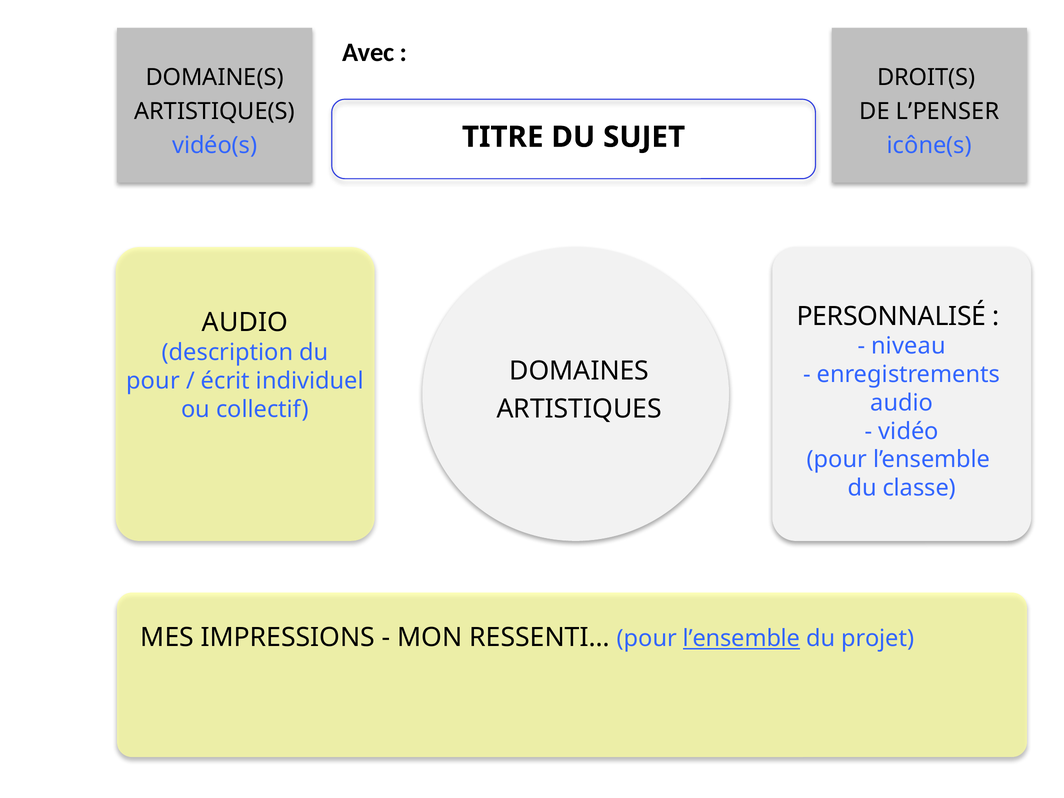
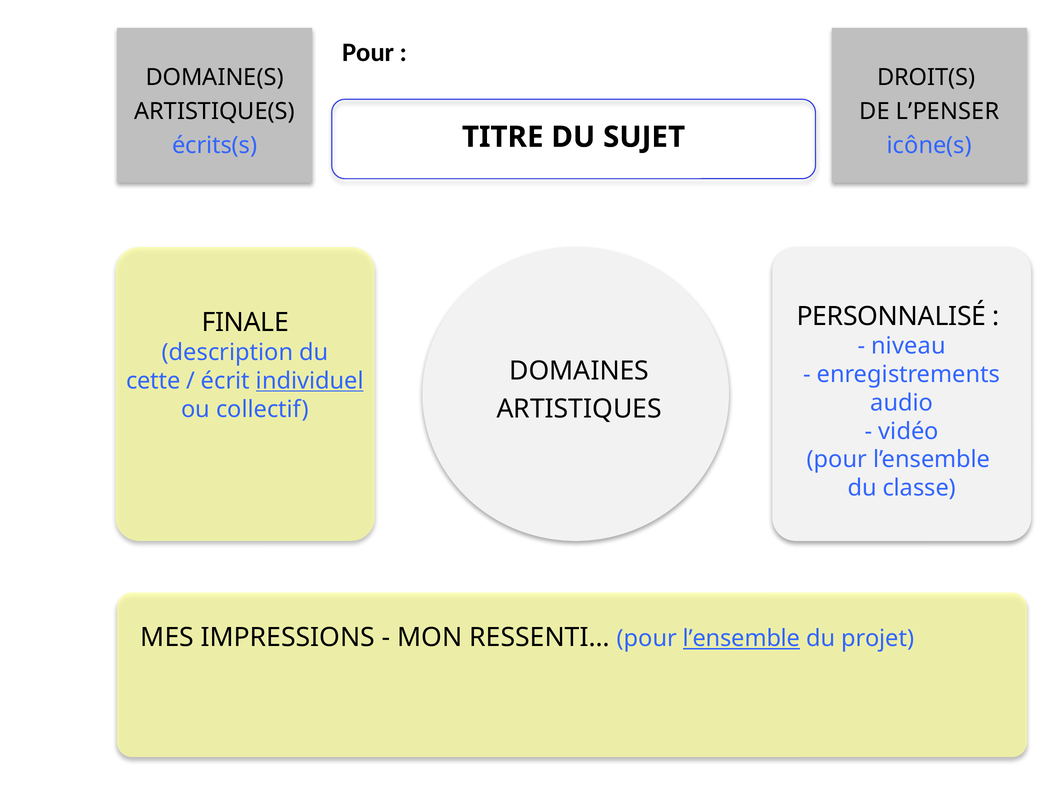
Avec at (368, 52): Avec -> Pour
vidéo(s: vidéo(s -> écrits(s
AUDIO at (245, 323): AUDIO -> FINALE
pour at (153, 381): pour -> cette
individuel underline: none -> present
